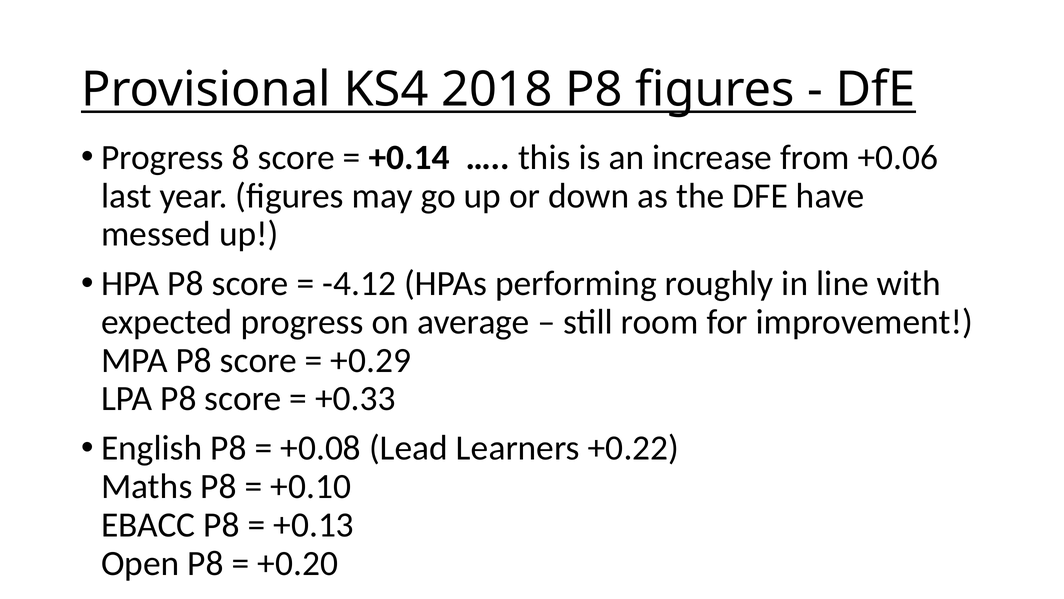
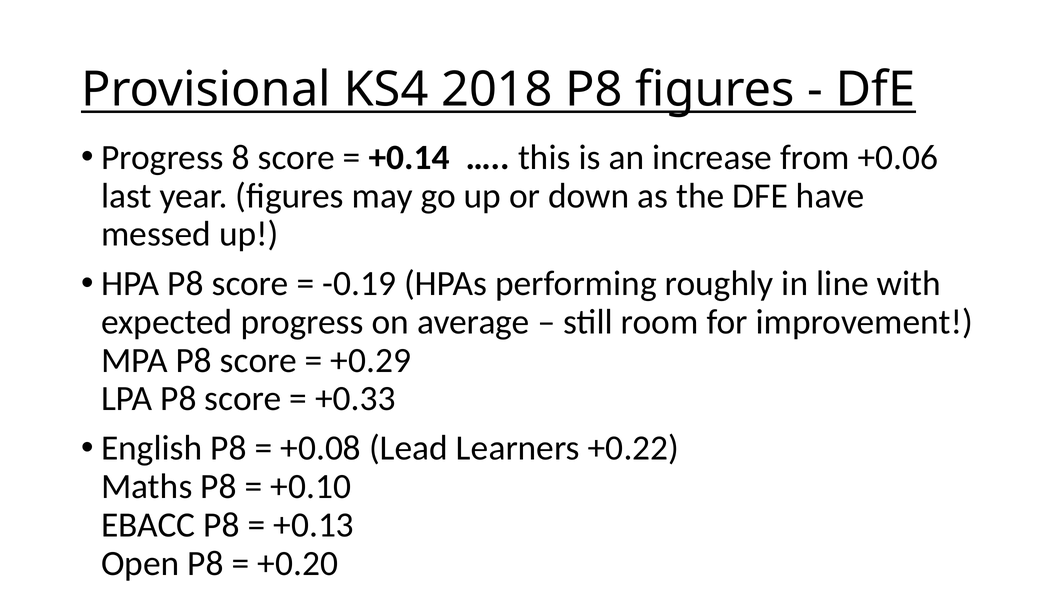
-4.12: -4.12 -> -0.19
